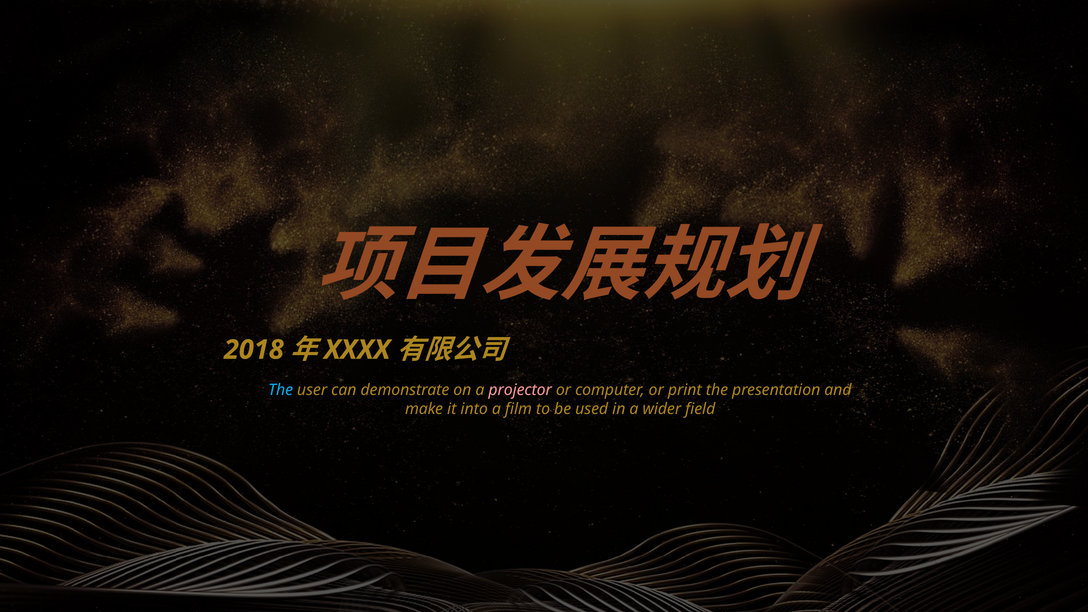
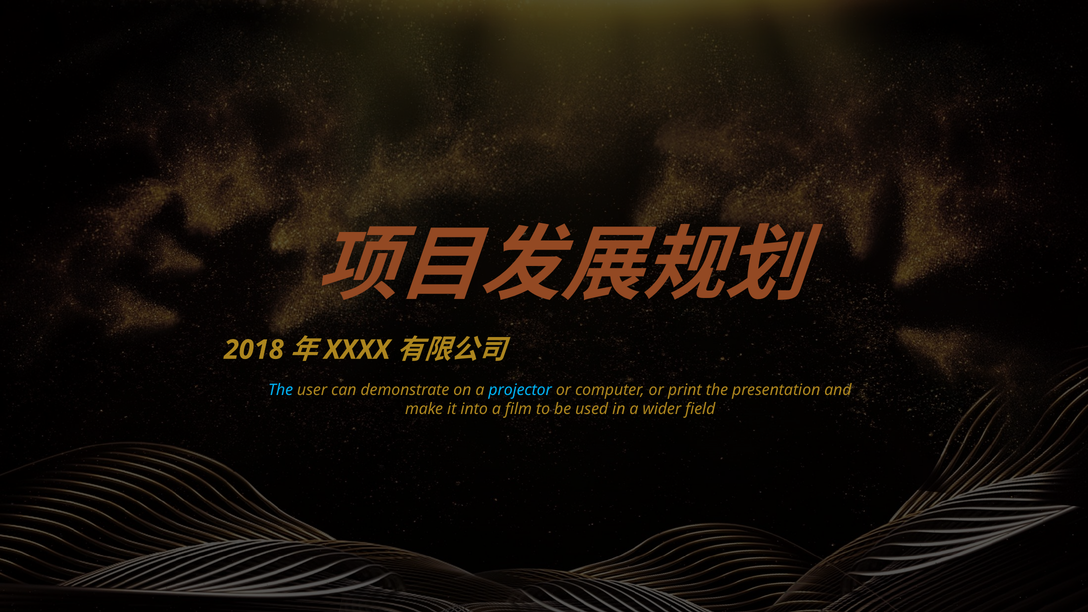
projector colour: pink -> light blue
